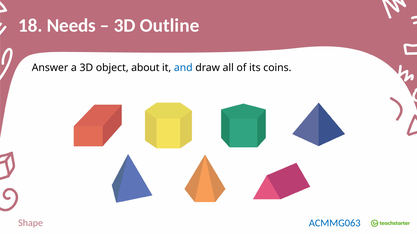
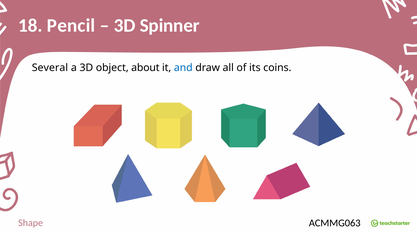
Needs: Needs -> Pencil
Outline: Outline -> Spinner
Answer: Answer -> Several
ACMMG063 colour: blue -> black
